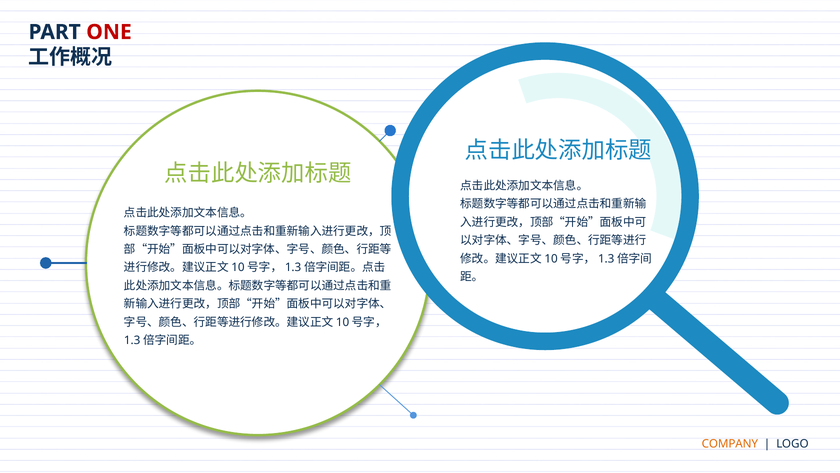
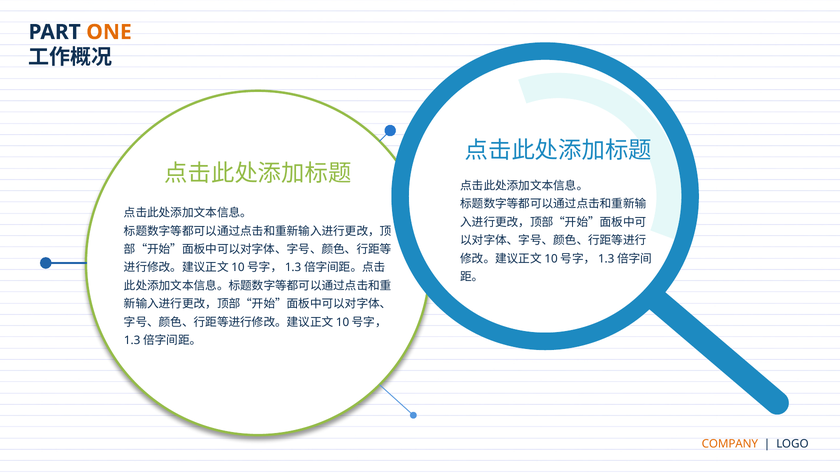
ONE colour: red -> orange
